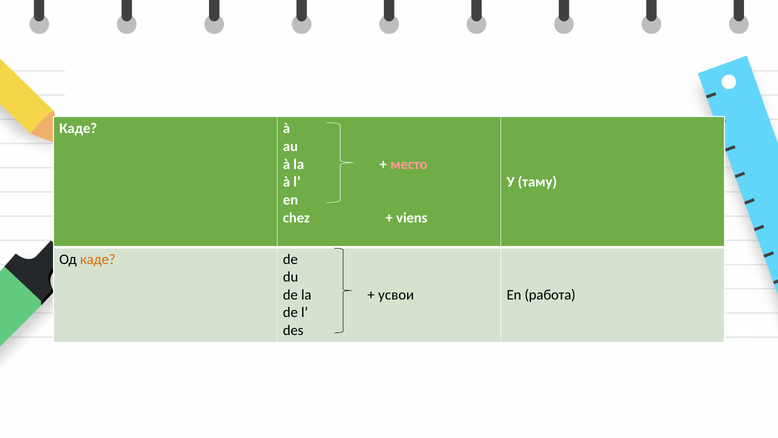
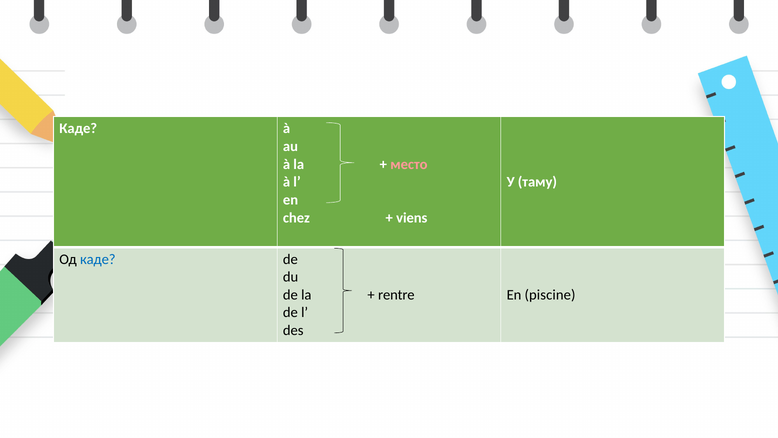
каде at (98, 259) colour: orange -> blue
усвои: усвои -> rentre
работа: работа -> piscine
